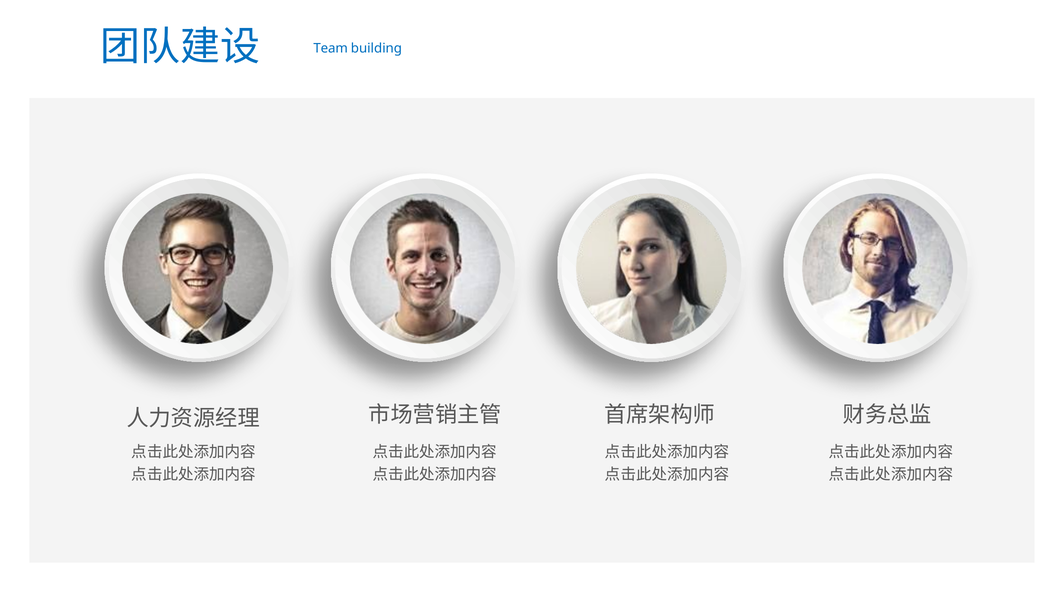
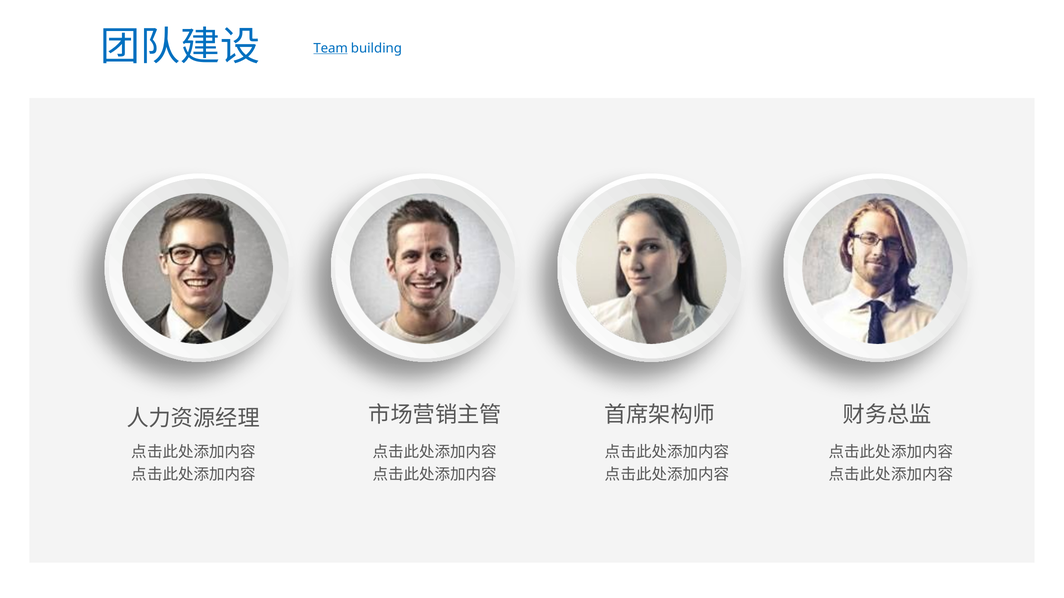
Team underline: none -> present
